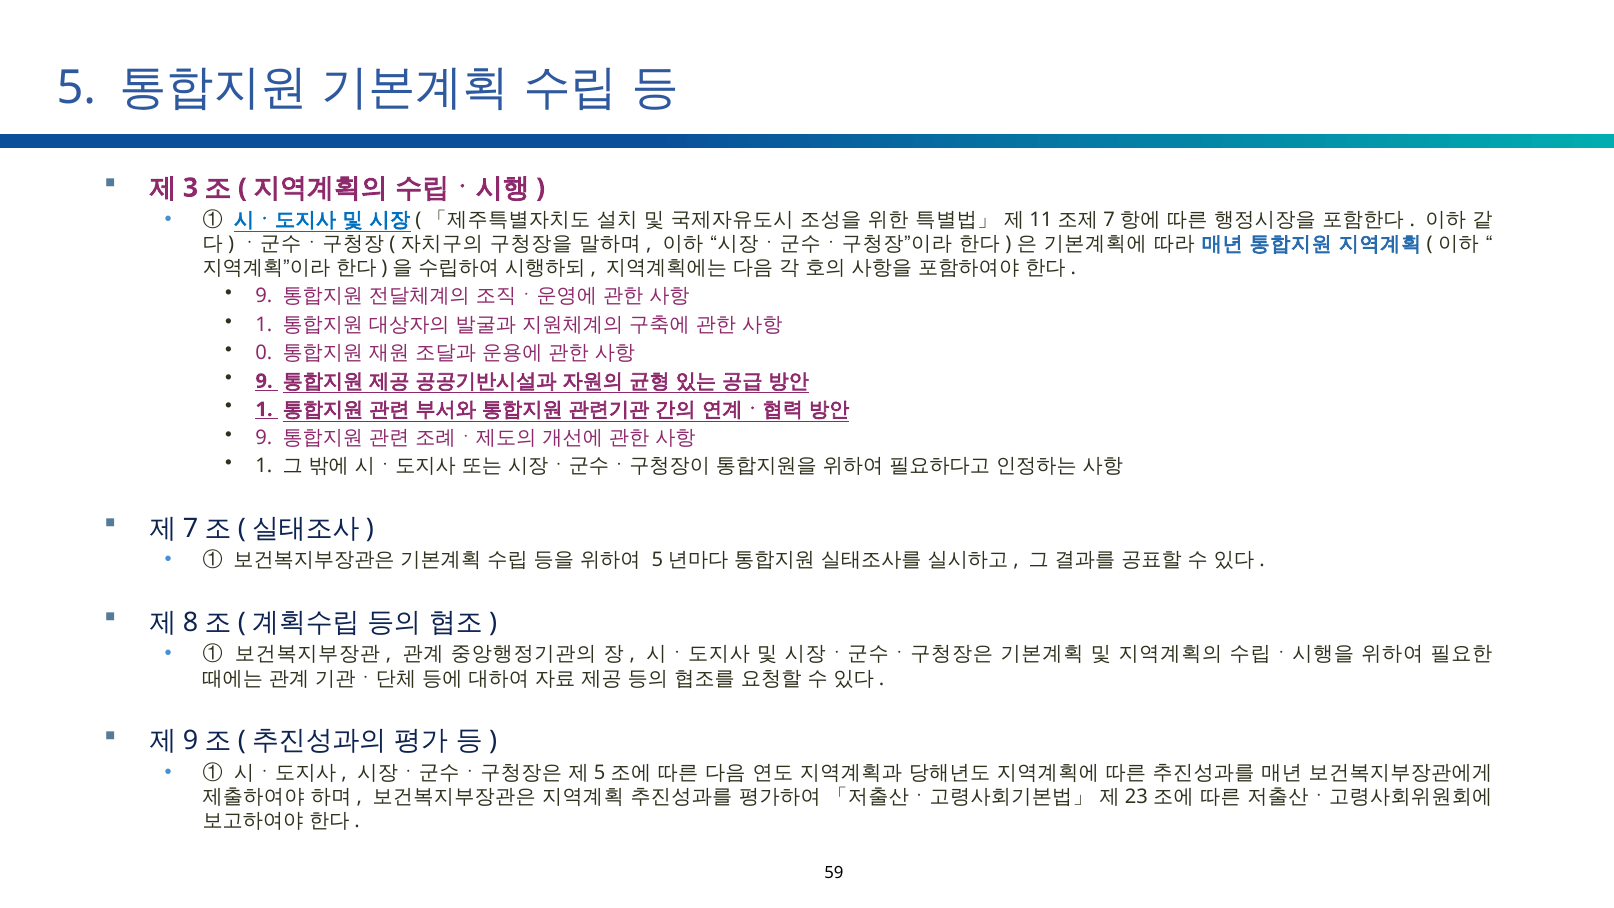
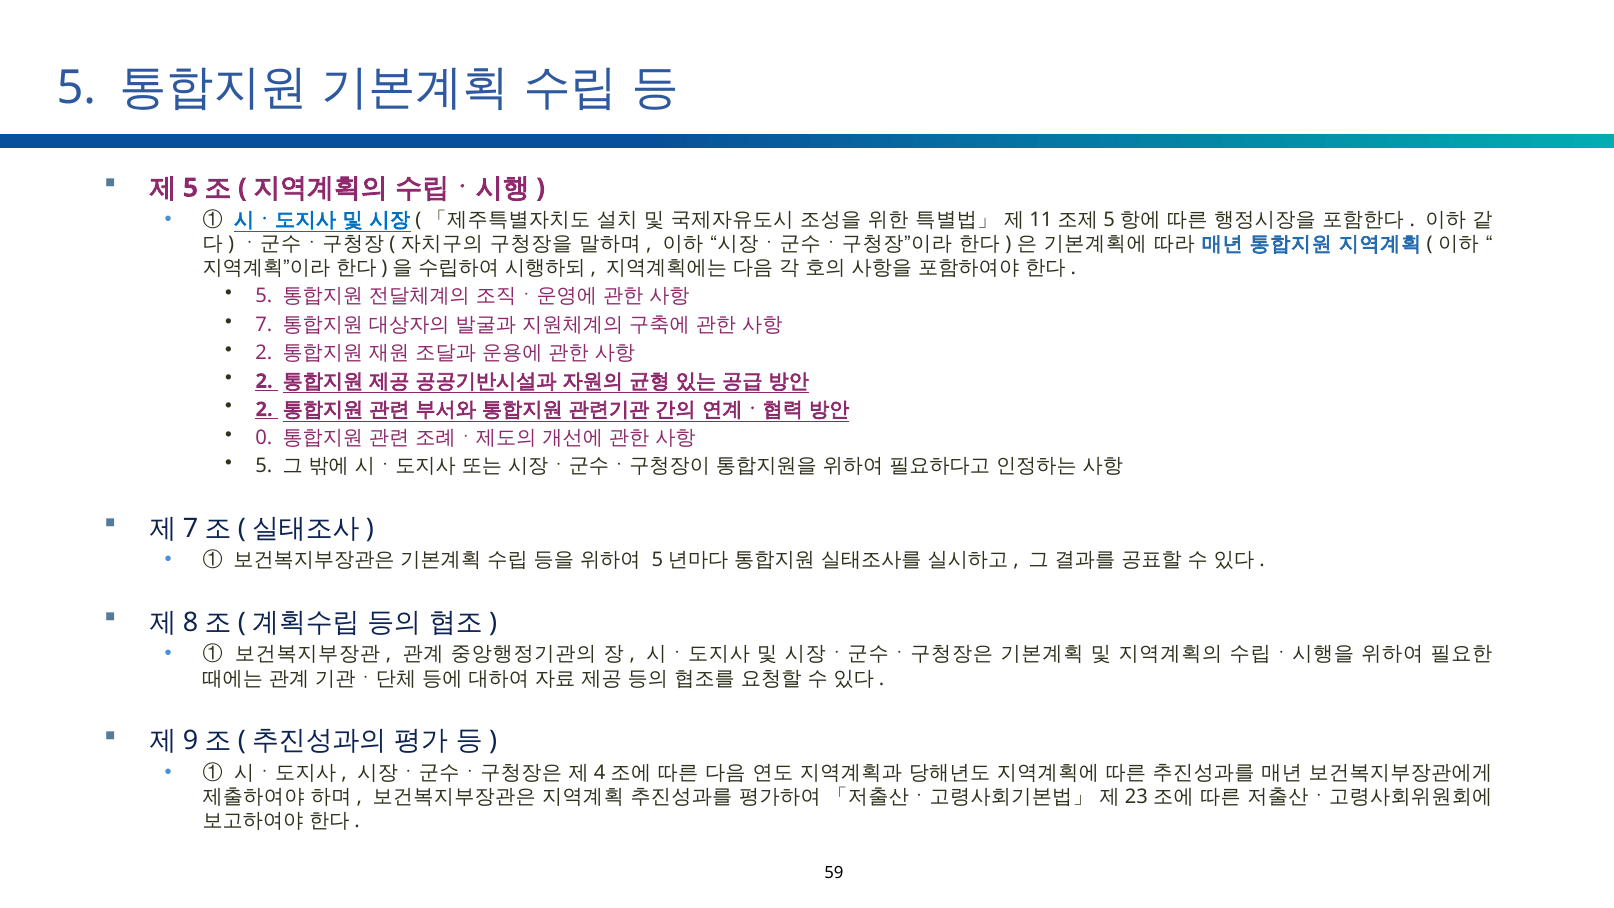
3 at (191, 188): 3 -> 5
7 at (1109, 220): 7 -> 5
9 at (264, 296): 9 -> 5
1 at (264, 325): 1 -> 7
0 at (264, 353): 0 -> 2
9 at (264, 381): 9 -> 2
1 at (264, 409): 1 -> 2
9 at (264, 438): 9 -> 0
1 at (264, 466): 1 -> 5
5 at (600, 773): 5 -> 4
